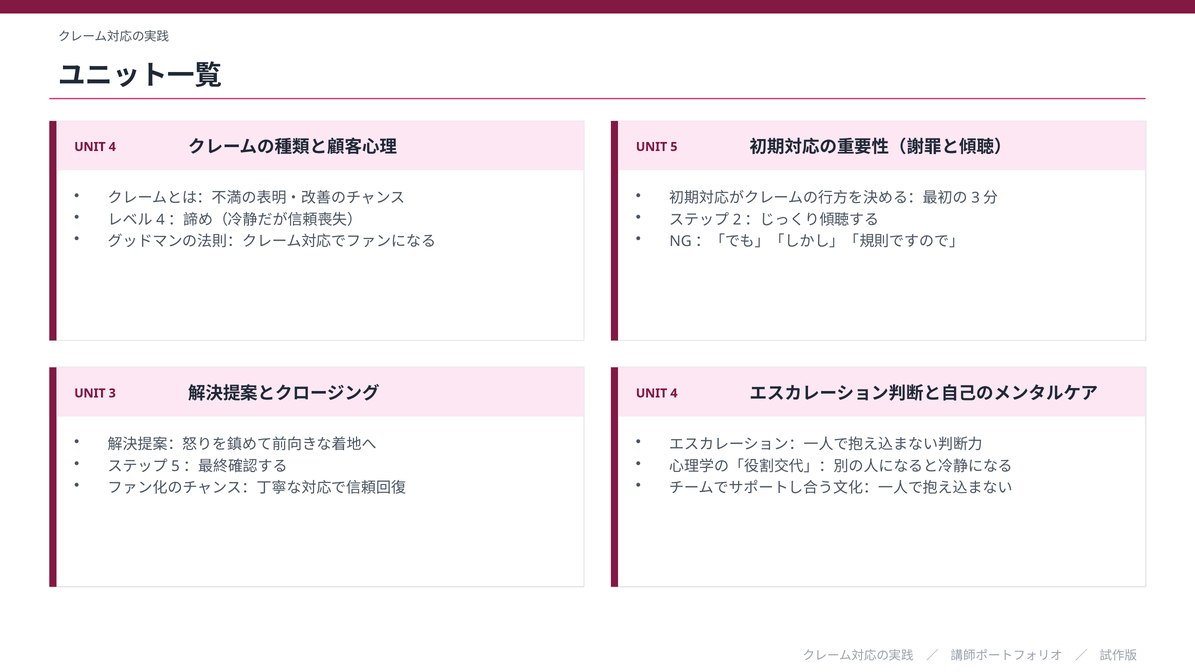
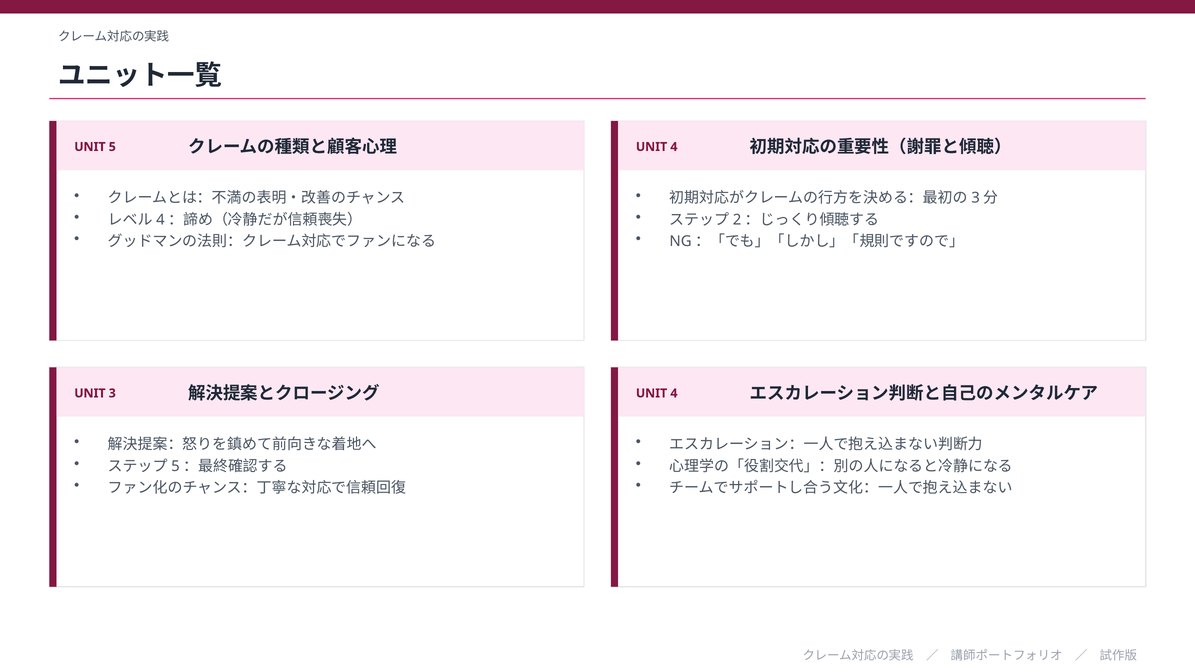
4 at (112, 147): 4 -> 5
5 at (674, 147): 5 -> 4
